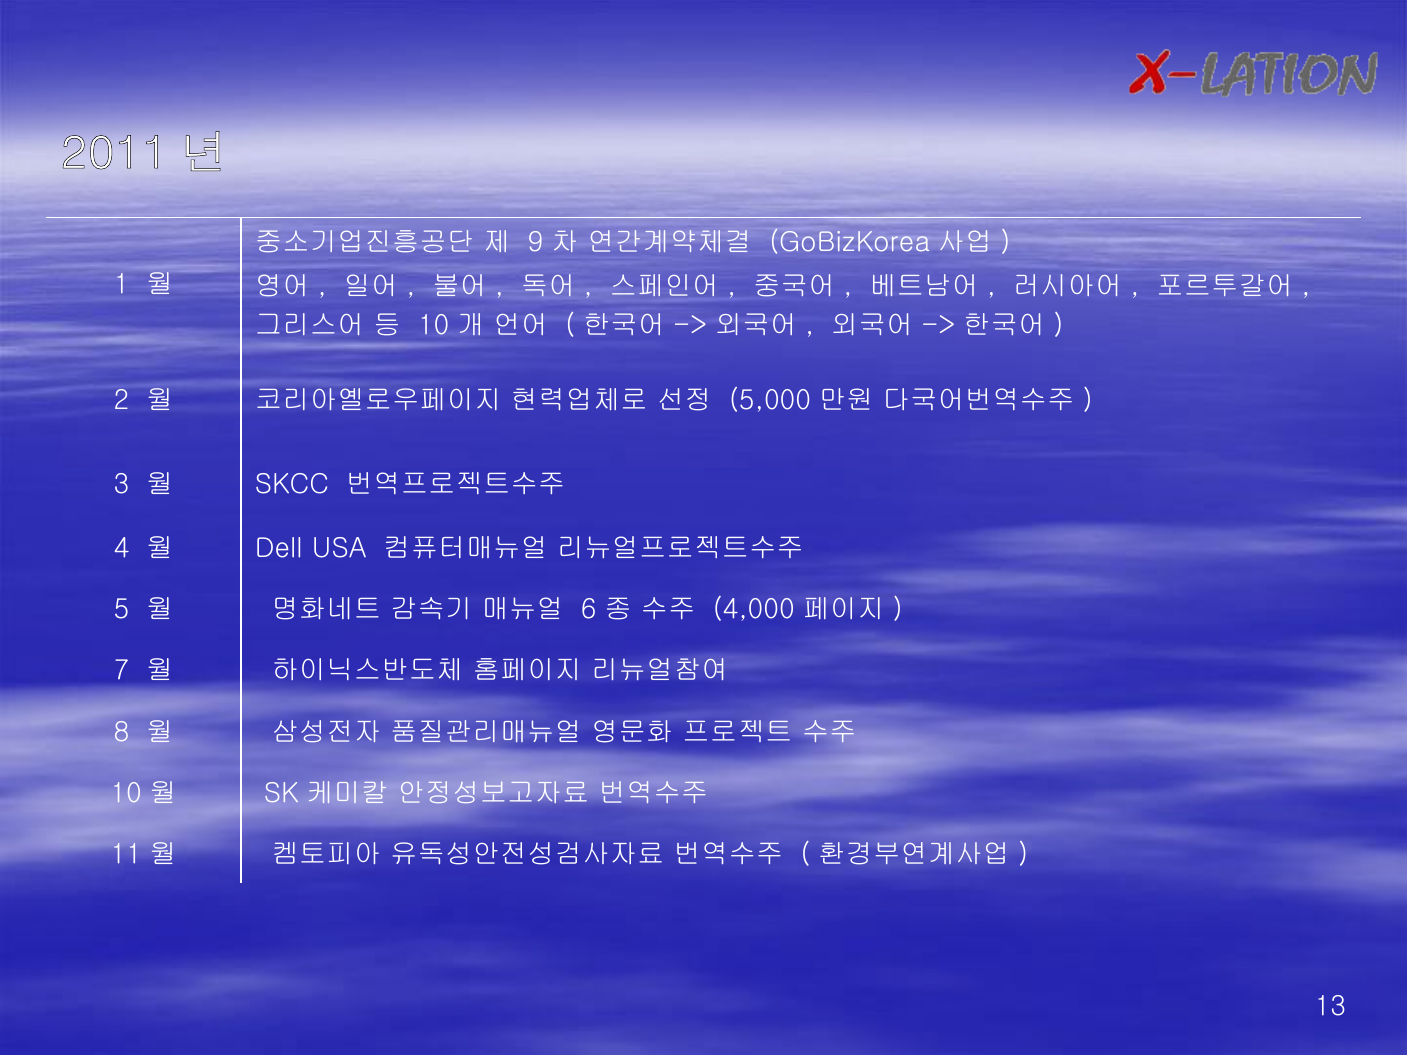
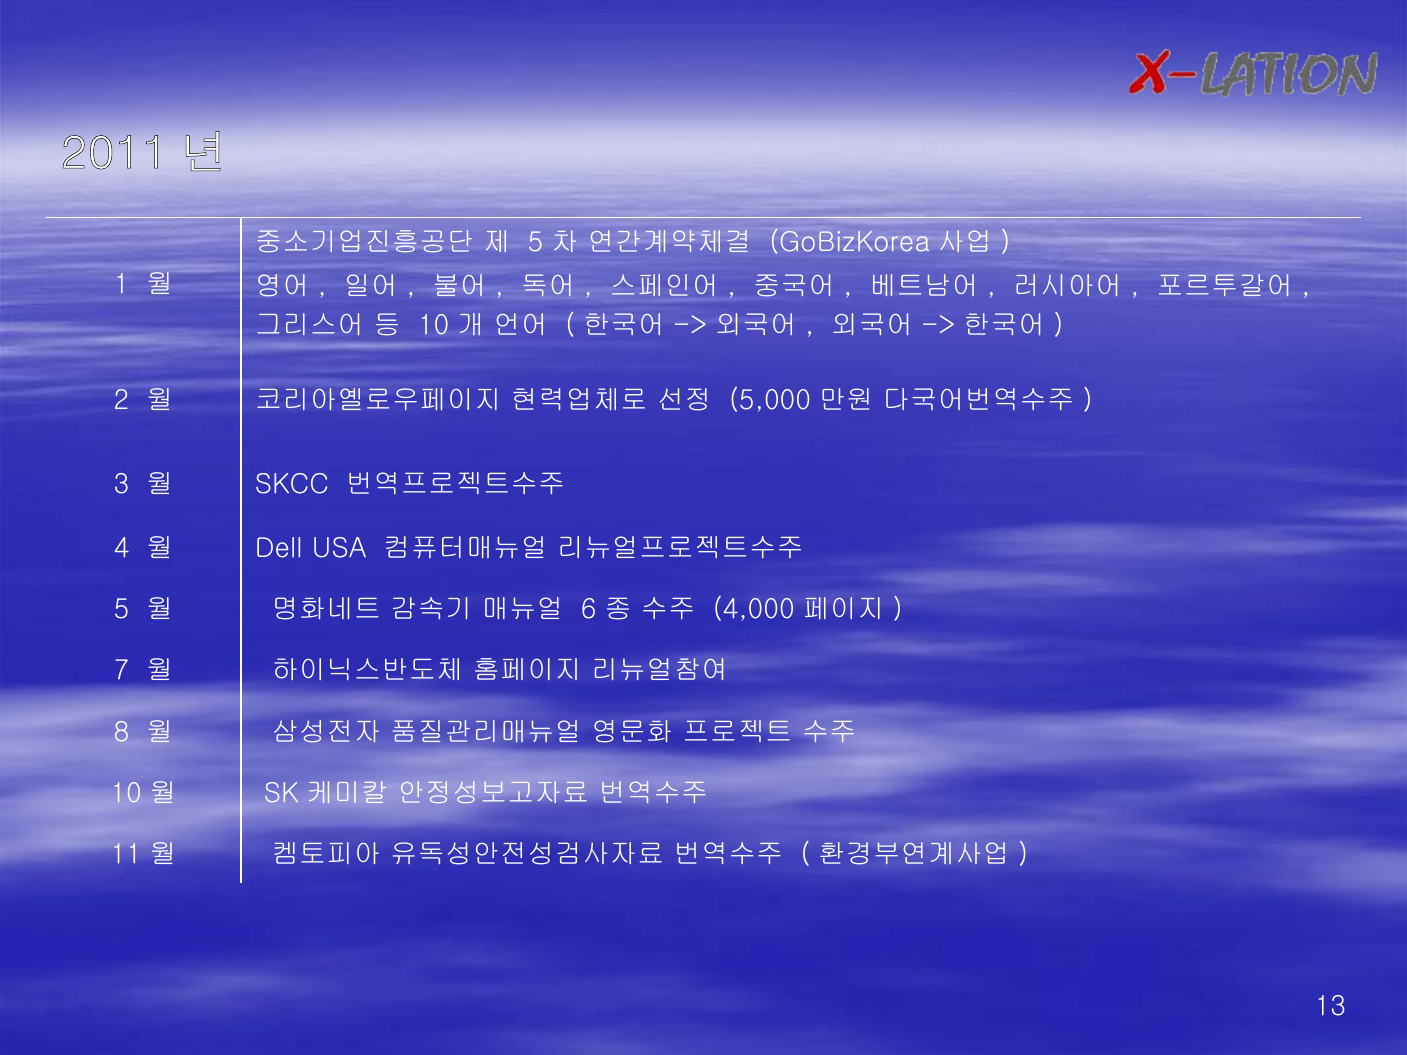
9 at (536, 242): 9 -> 5
